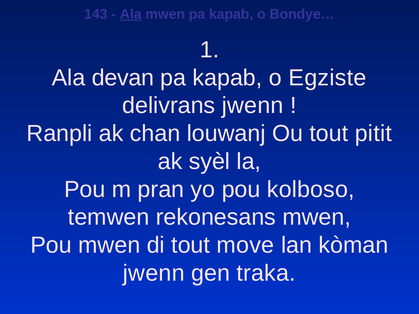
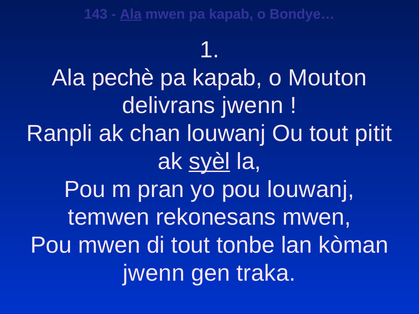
devan: devan -> pechè
Egziste: Egziste -> Mouton
syèl underline: none -> present
pou kolboso: kolboso -> louwanj
move: move -> tonbe
